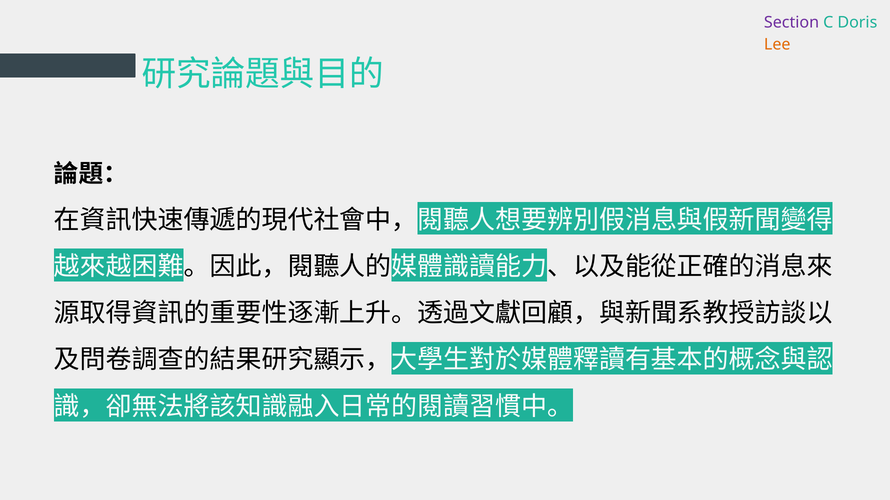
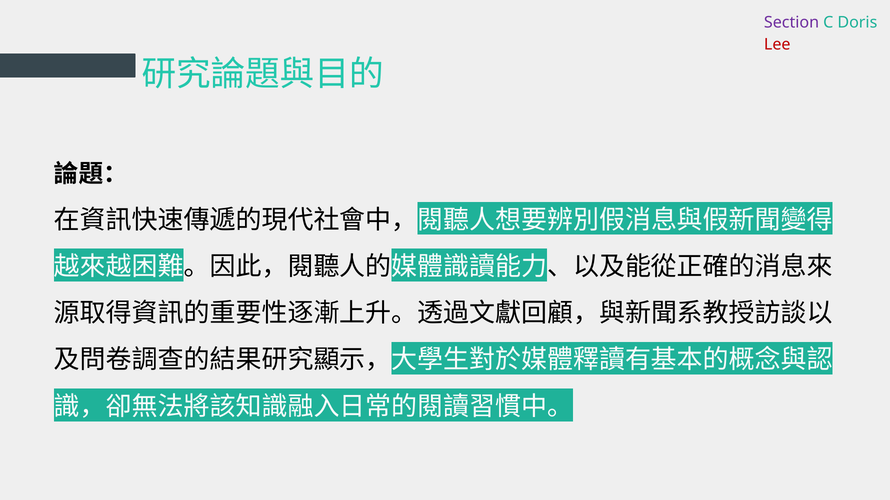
Lee colour: orange -> red
